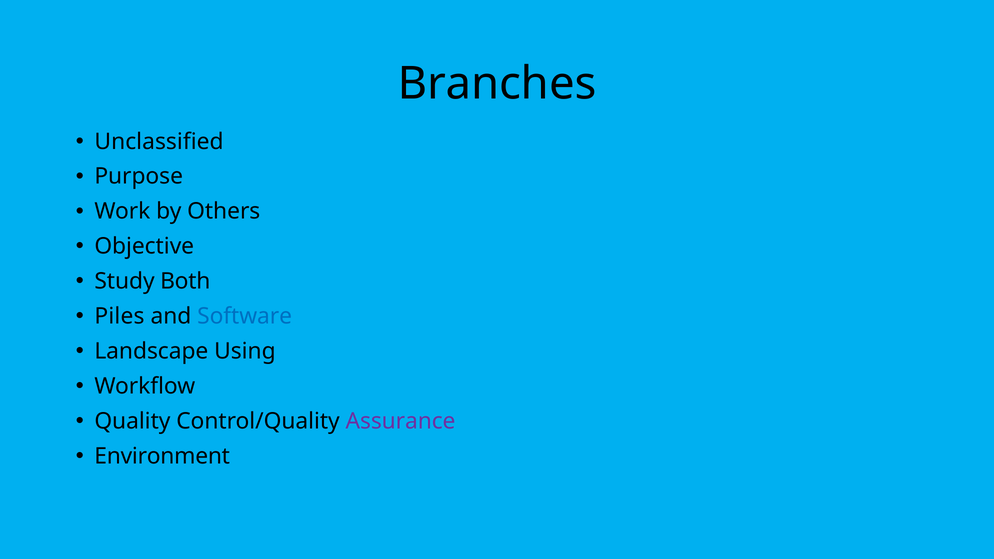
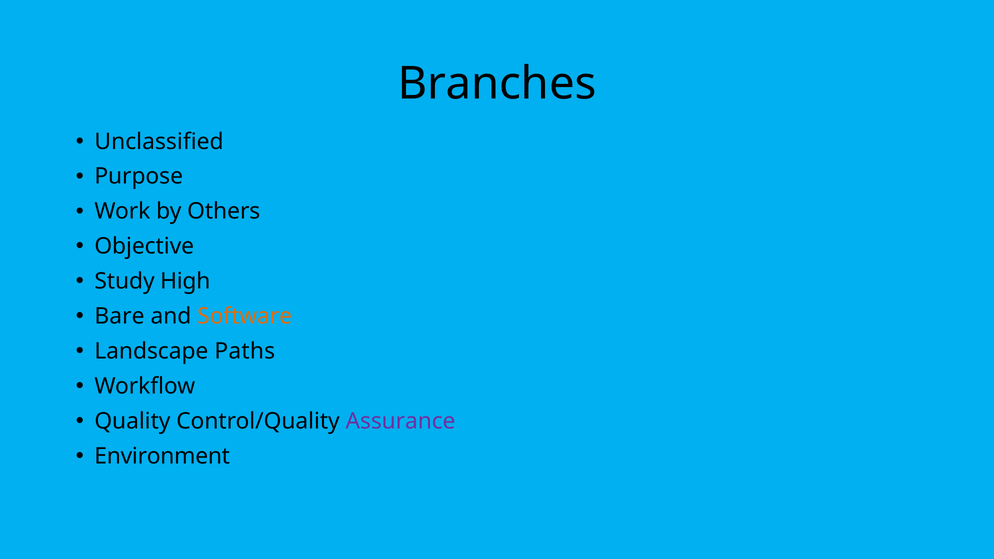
Both: Both -> High
Piles: Piles -> Bare
Software colour: blue -> orange
Using: Using -> Paths
